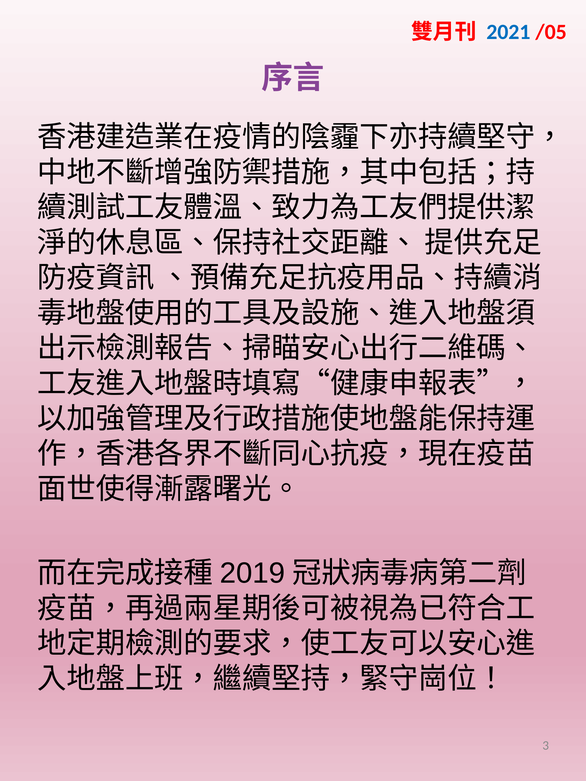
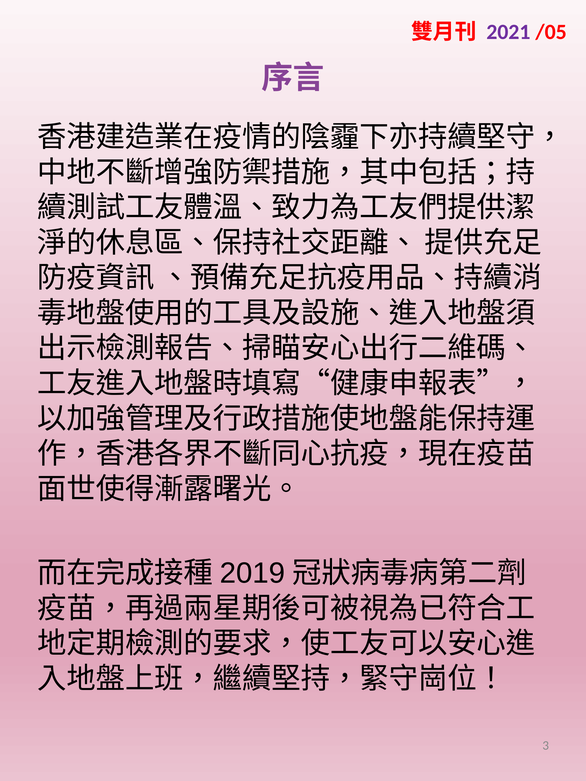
2021 colour: blue -> purple
